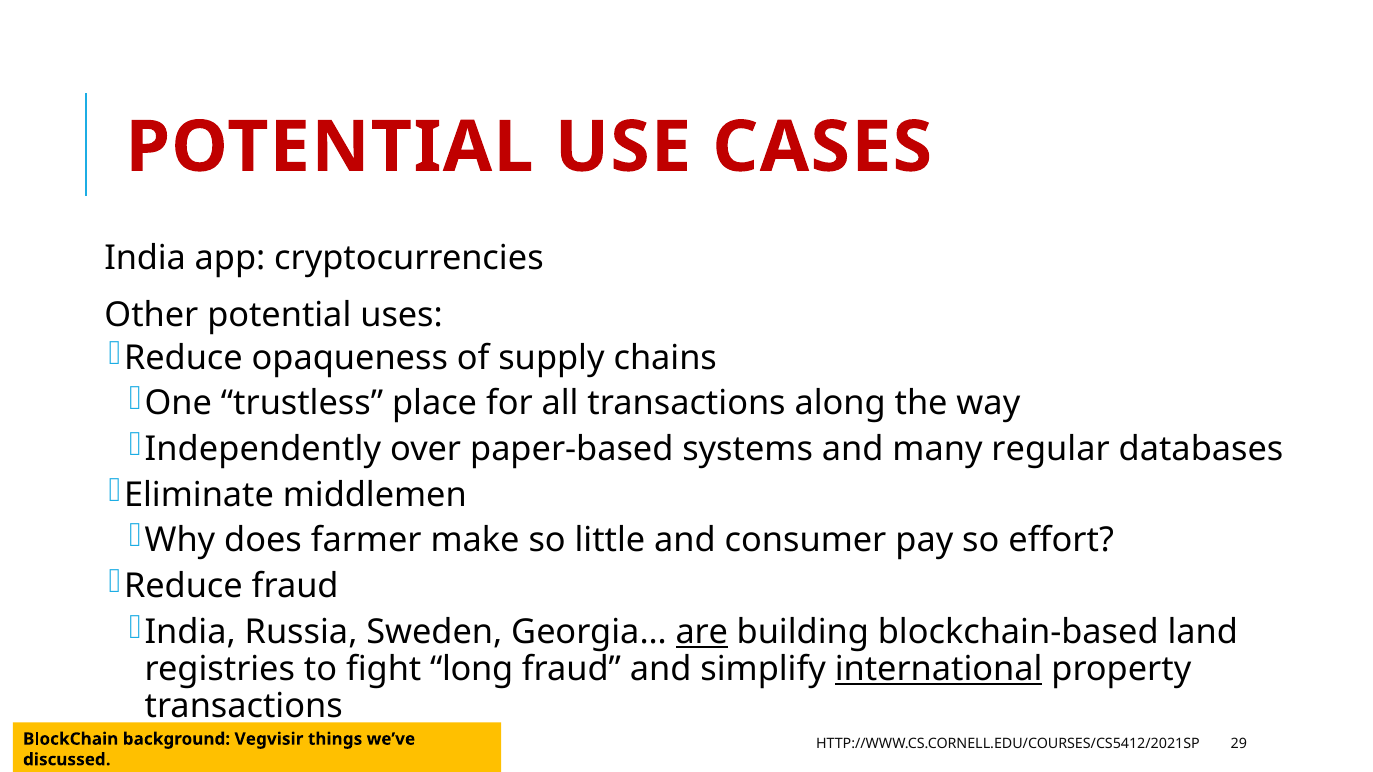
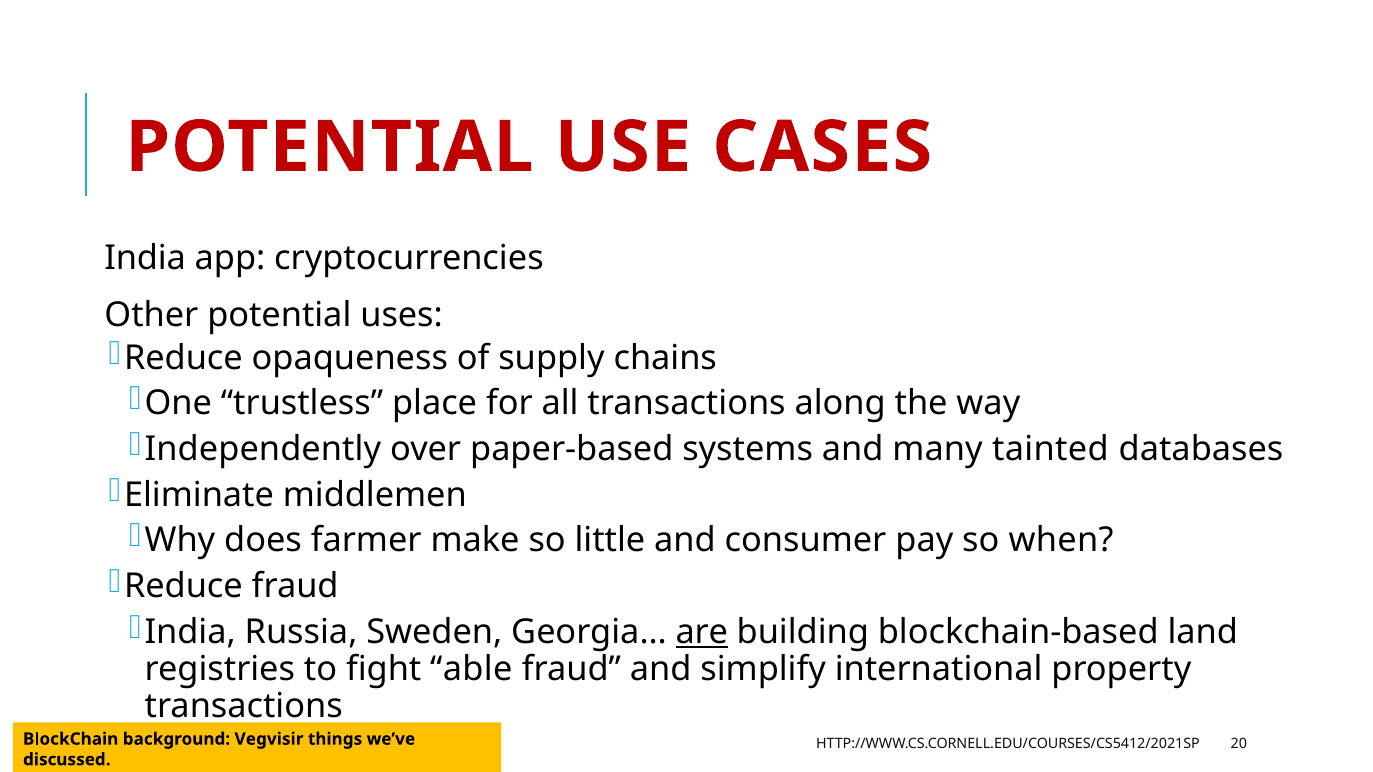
regular: regular -> tainted
effort: effort -> when
long: long -> able
international underline: present -> none
29: 29 -> 20
